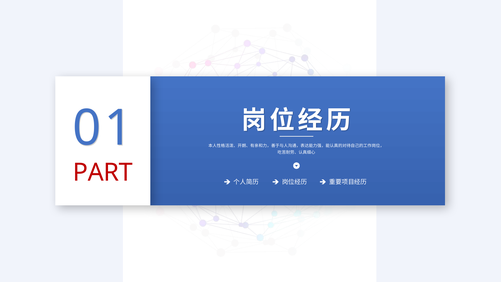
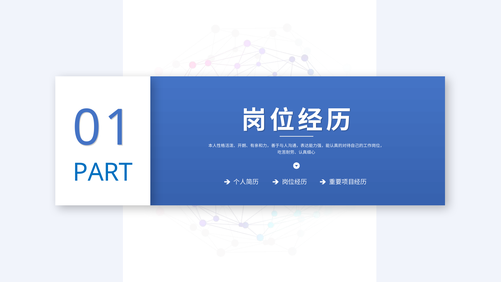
PART colour: red -> blue
